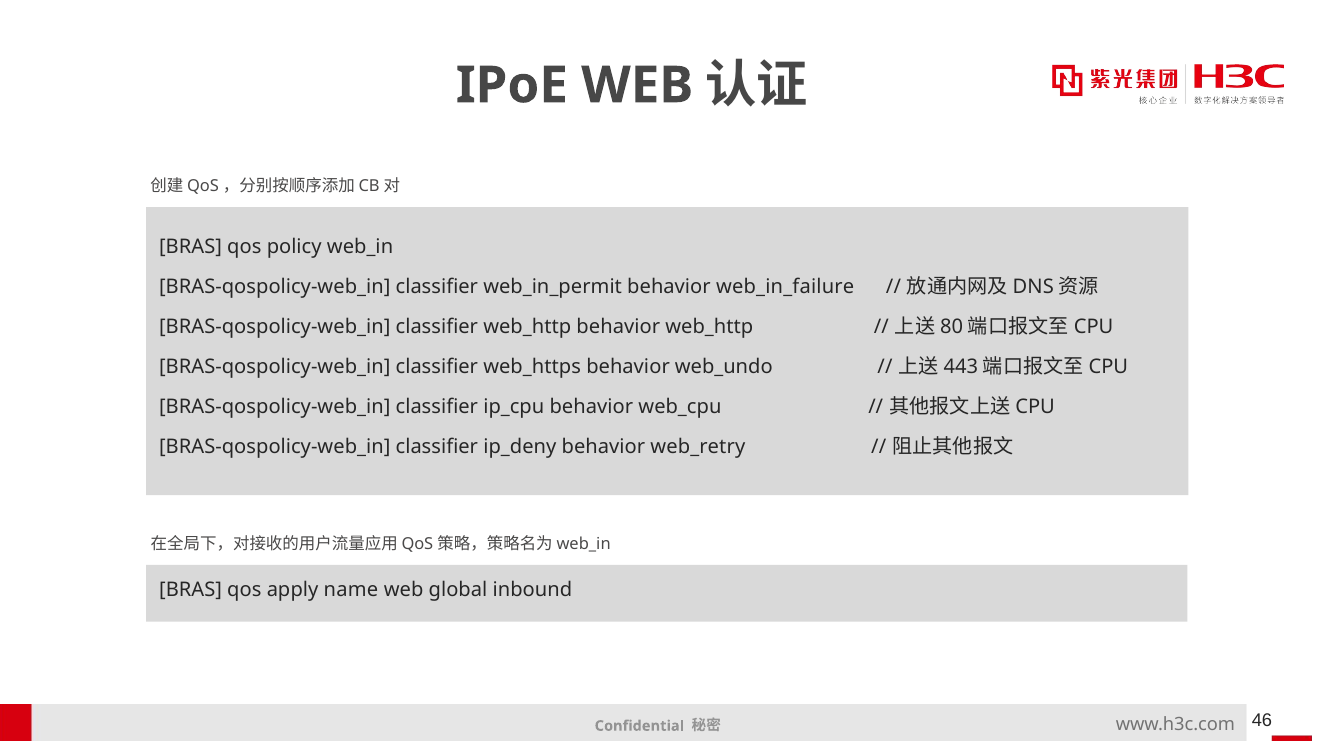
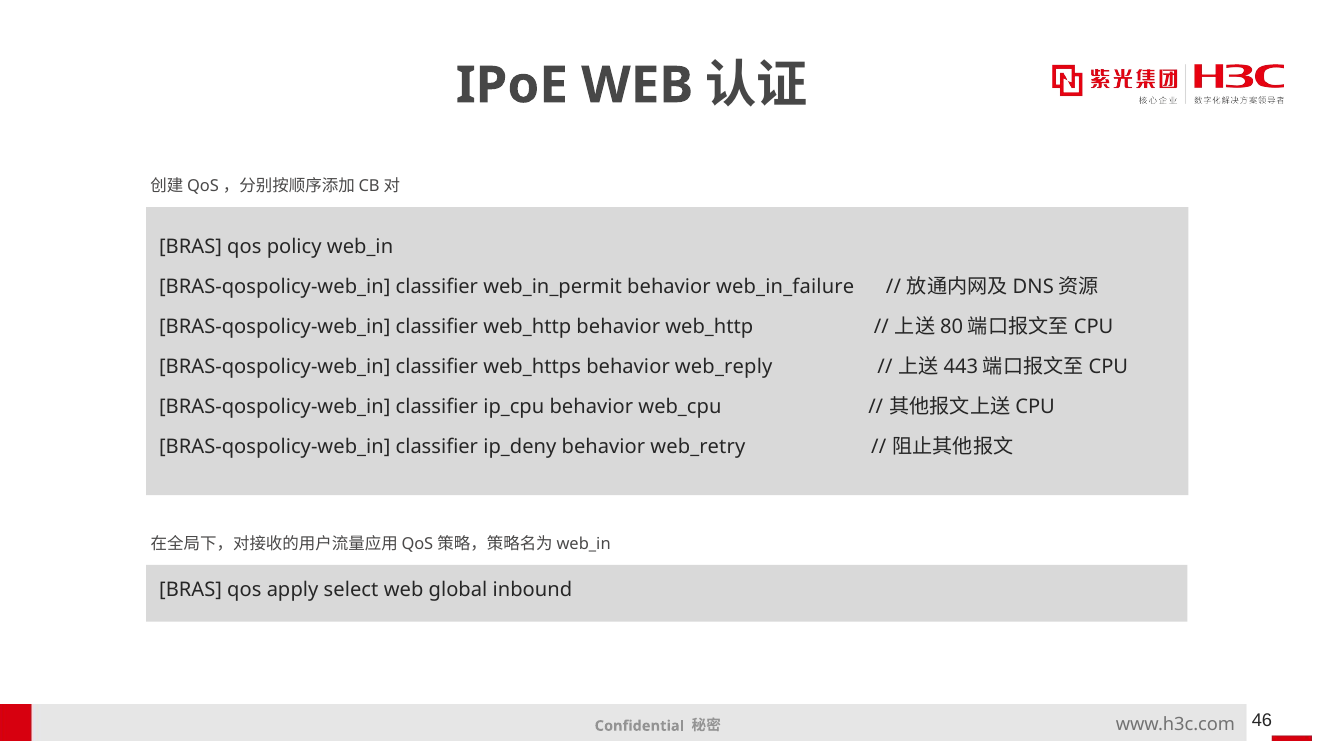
web_undo: web_undo -> web_reply
name: name -> select
